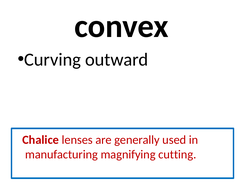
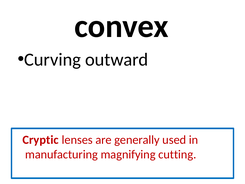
Chalice: Chalice -> Cryptic
